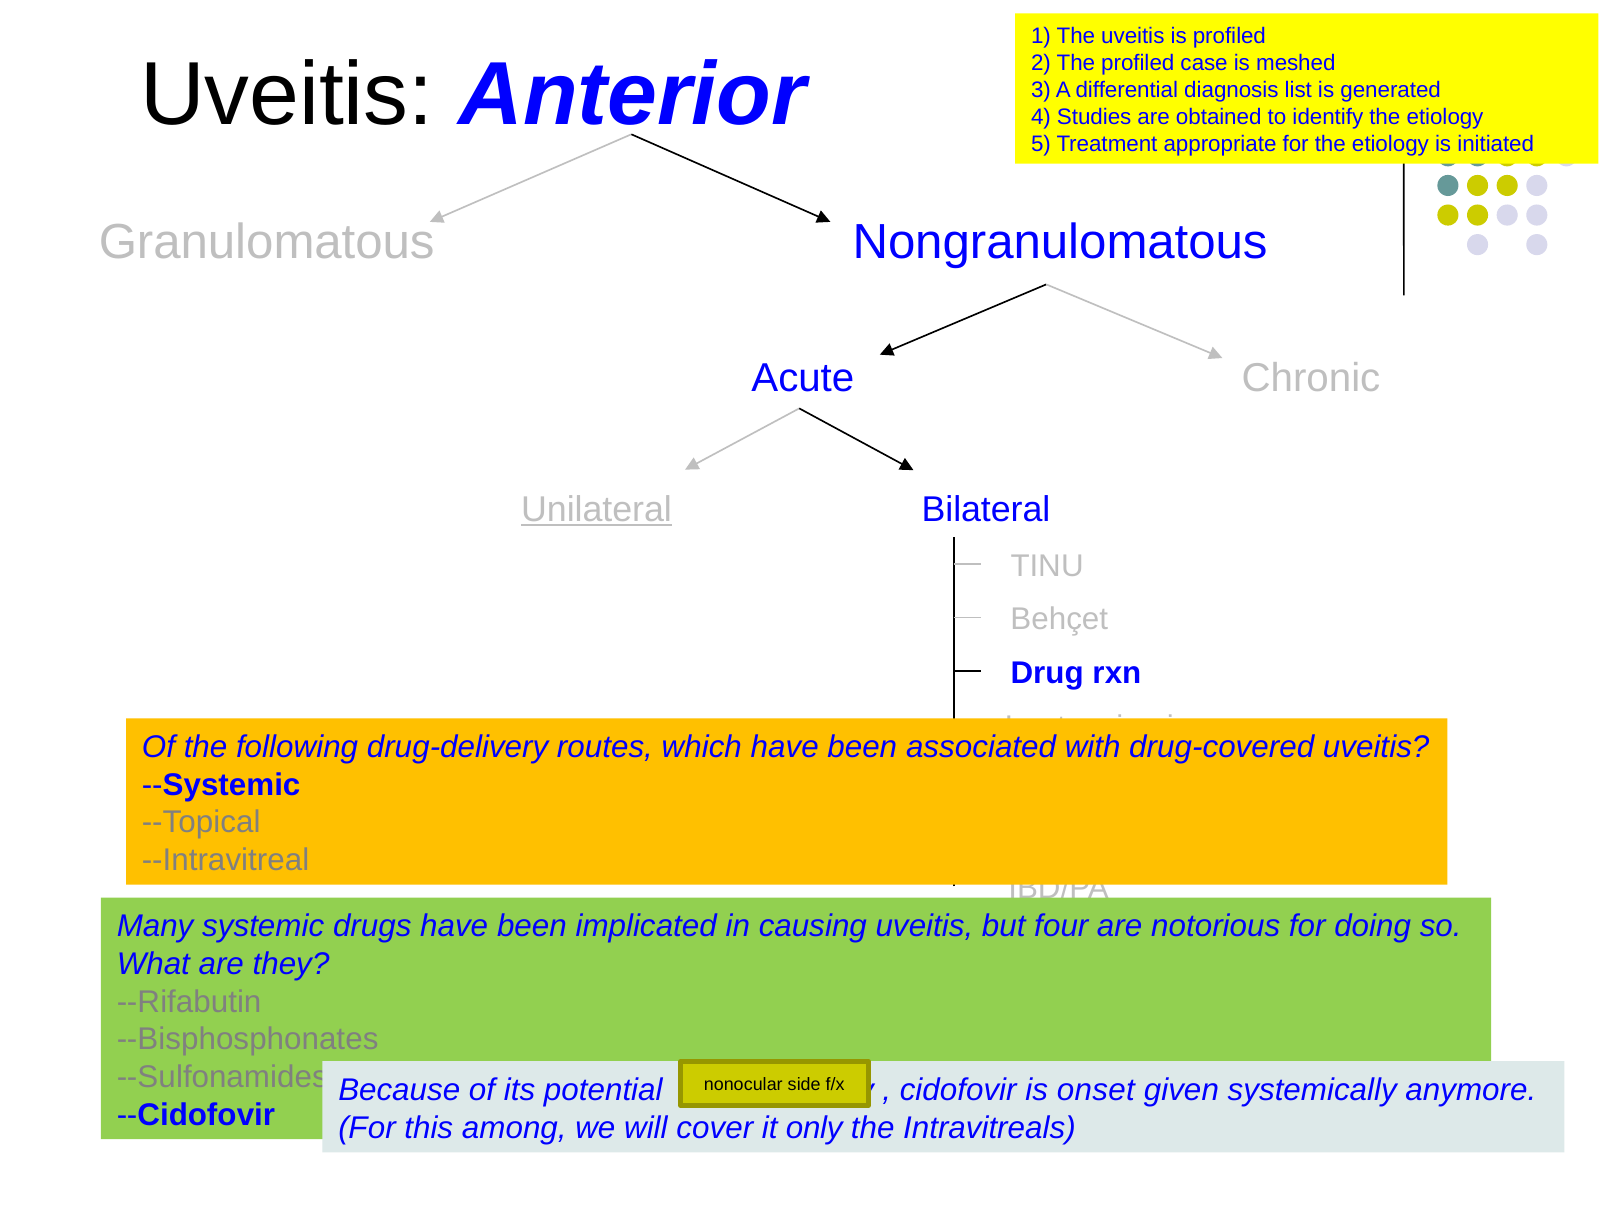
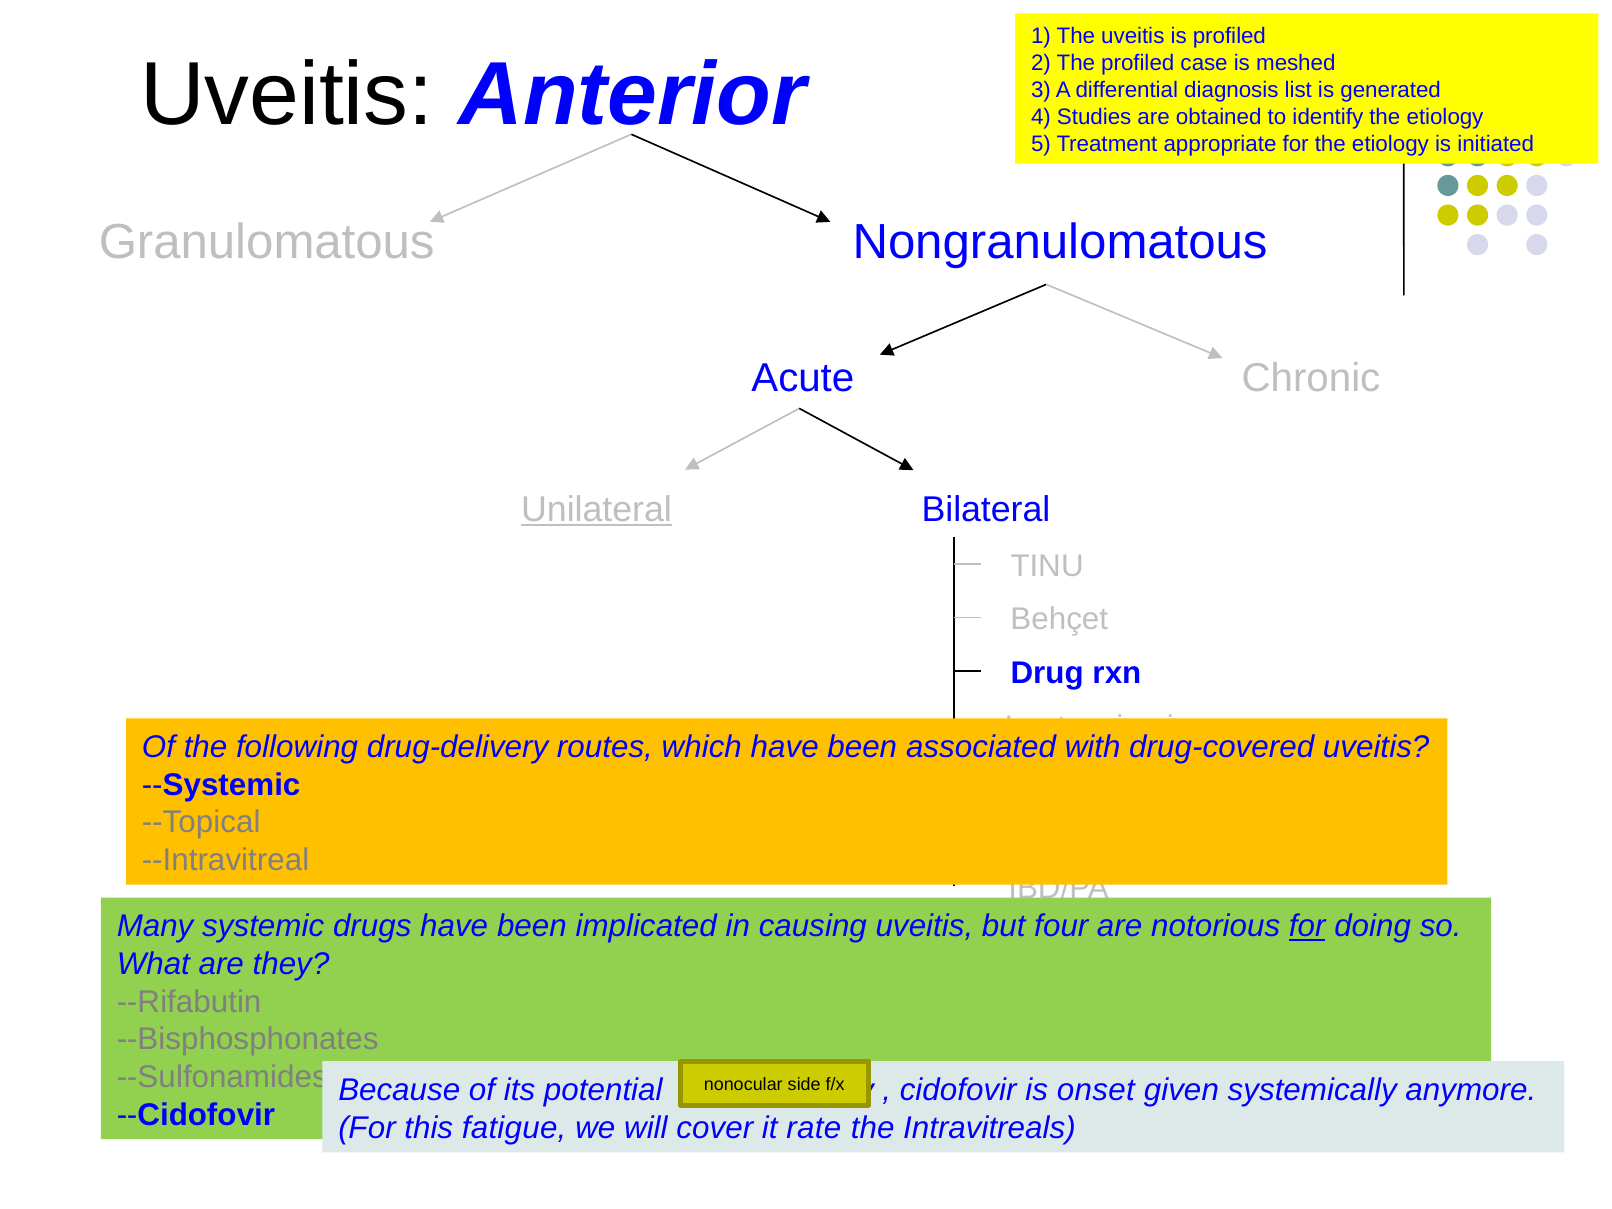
for at (1307, 927) underline: none -> present
among: among -> fatigue
only: only -> rate
